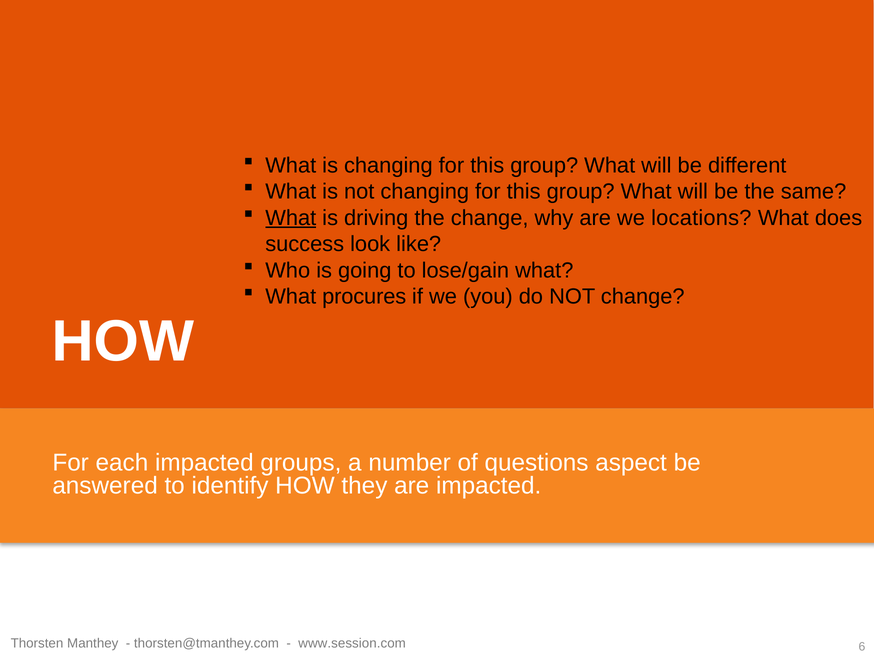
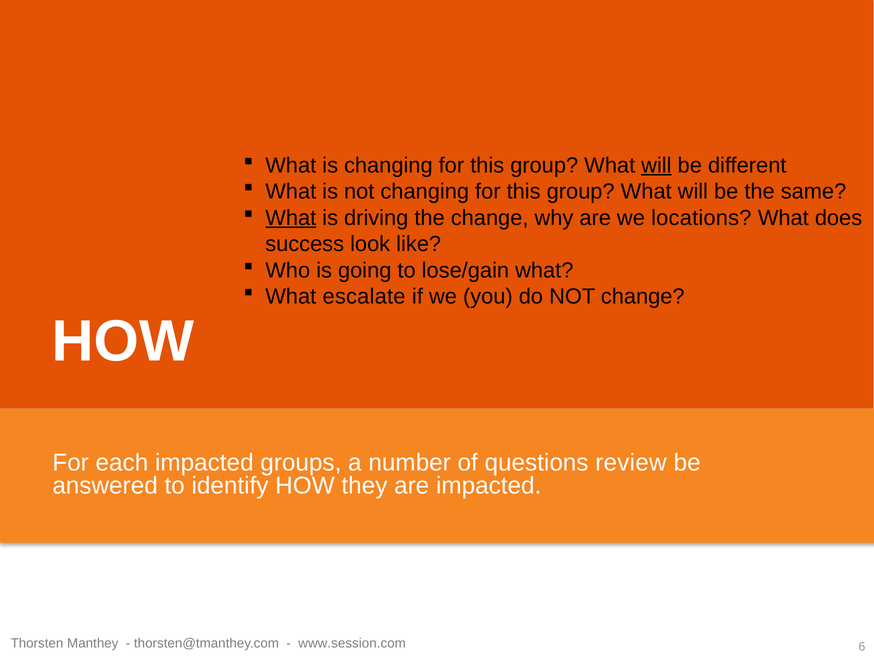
will at (656, 165) underline: none -> present
procures: procures -> escalate
aspect: aspect -> review
